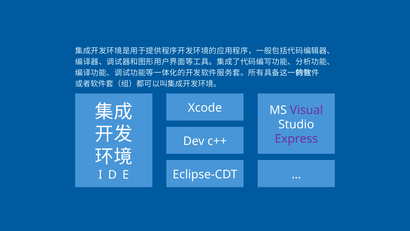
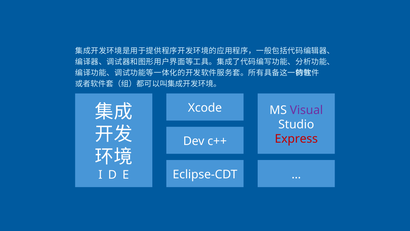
Express colour: purple -> red
